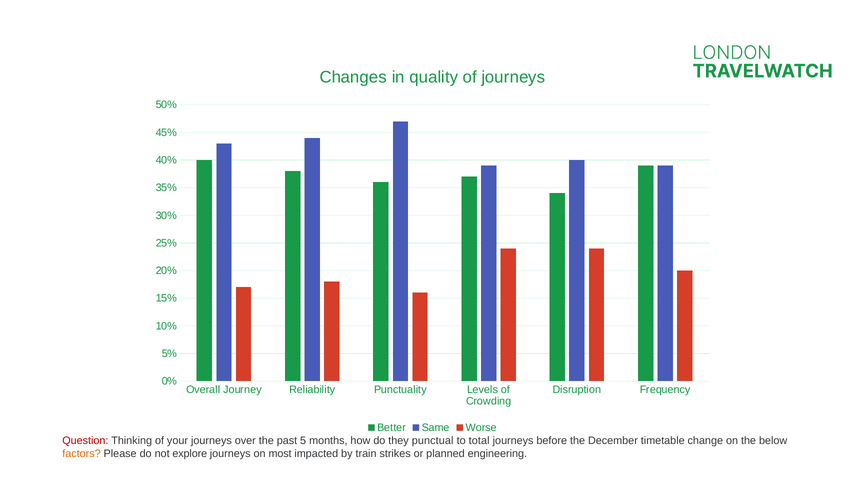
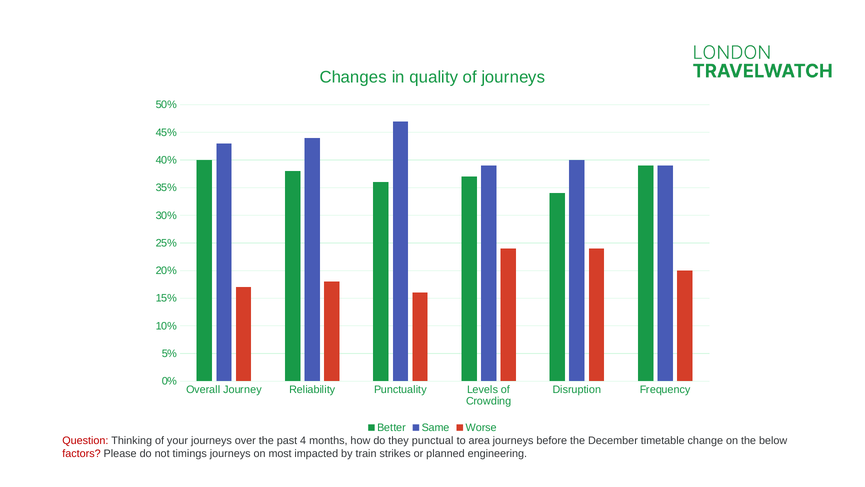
5: 5 -> 4
total: total -> area
factors colour: orange -> red
explore: explore -> timings
